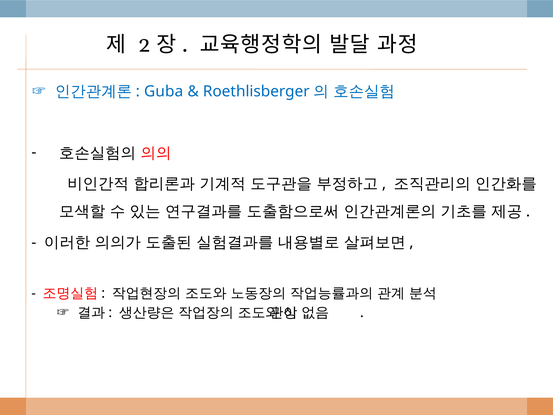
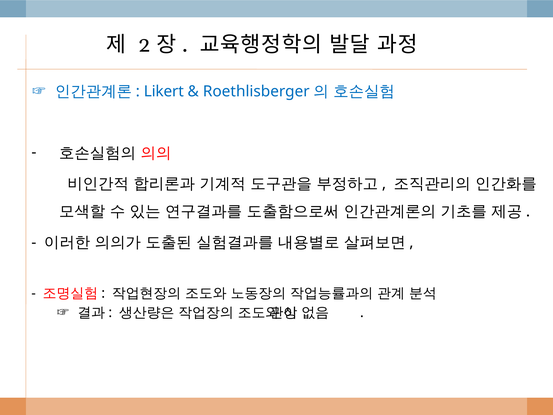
Guba: Guba -> Likert
